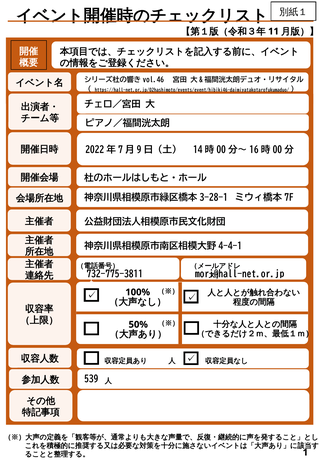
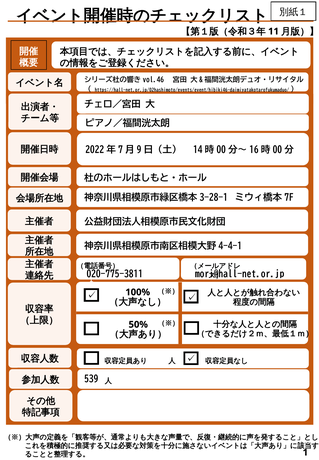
732-775-3811: 732-775-3811 -> 020-775-3811
